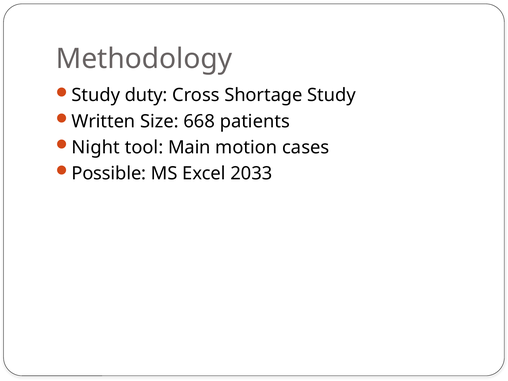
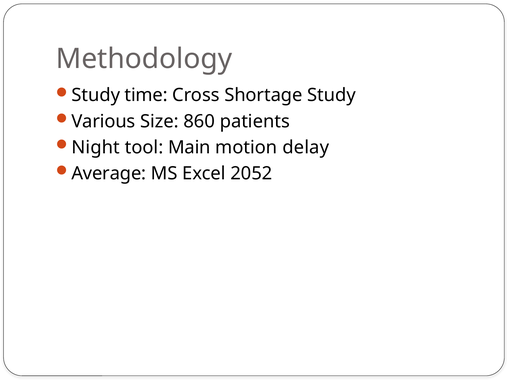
duty: duty -> time
Written: Written -> Various
668: 668 -> 860
cases: cases -> delay
Possible: Possible -> Average
2033: 2033 -> 2052
